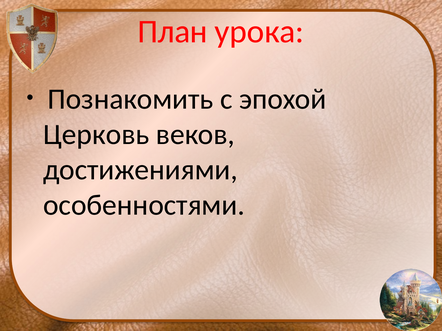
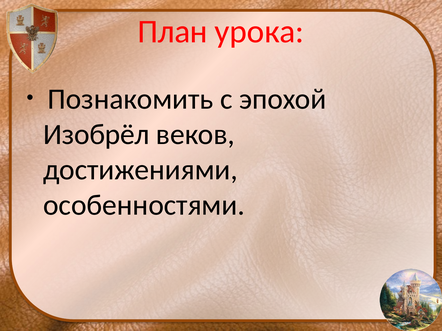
Церковь: Церковь -> Изобрёл
